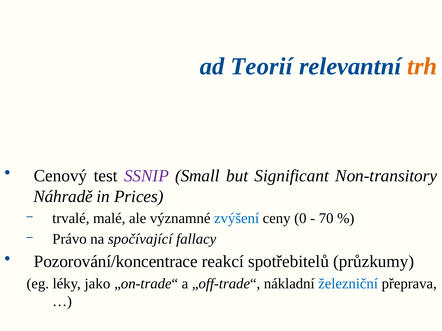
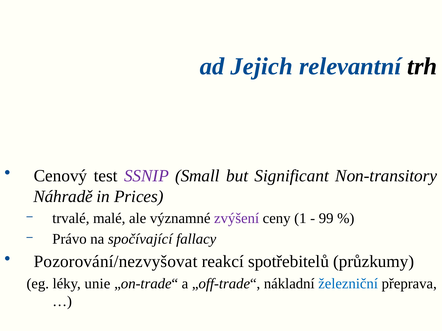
Teorií: Teorií -> Jejich
trh colour: orange -> black
zvýšení colour: blue -> purple
0: 0 -> 1
70: 70 -> 99
Pozorování/koncentrace: Pozorování/koncentrace -> Pozorování/nezvyšovat
jako: jako -> unie
